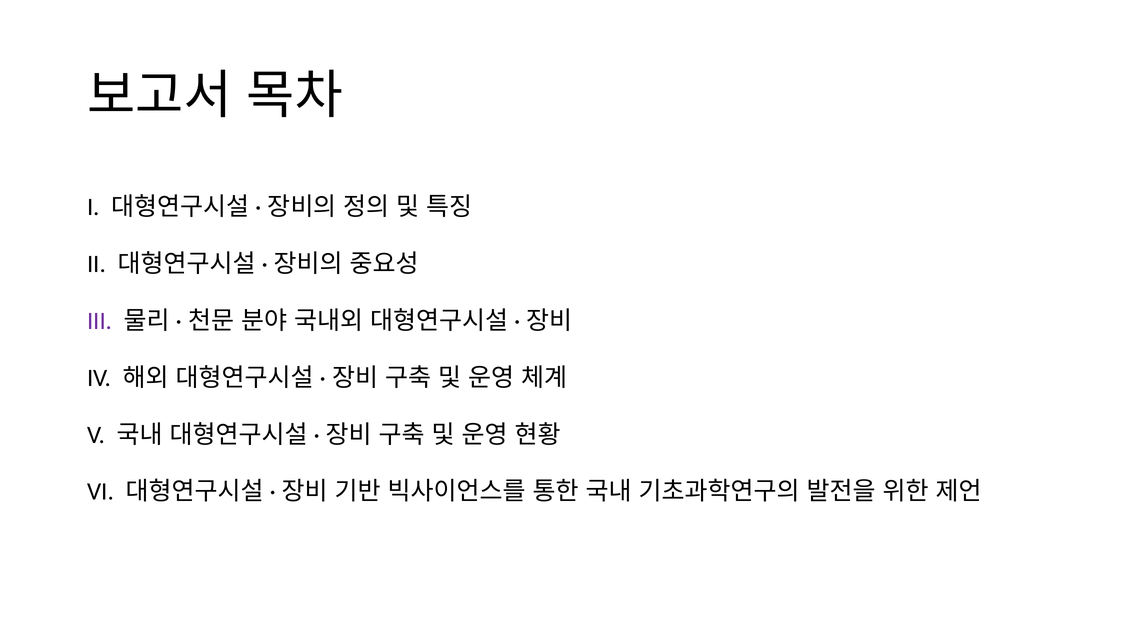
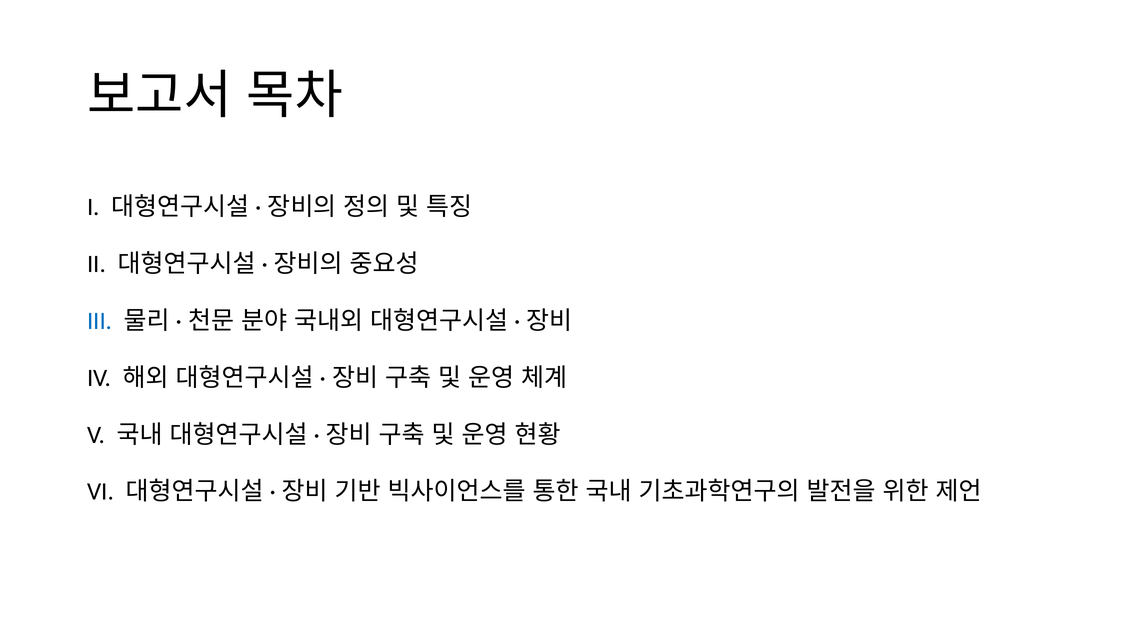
III colour: purple -> blue
